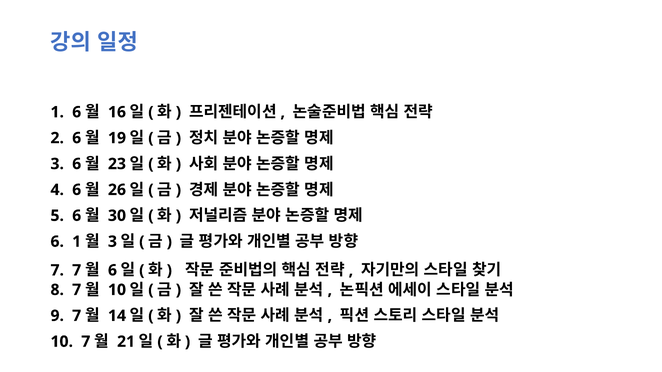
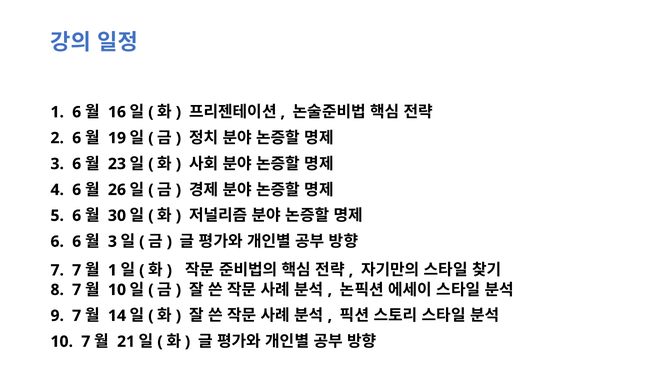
6 1: 1 -> 6
6 at (112, 271): 6 -> 1
